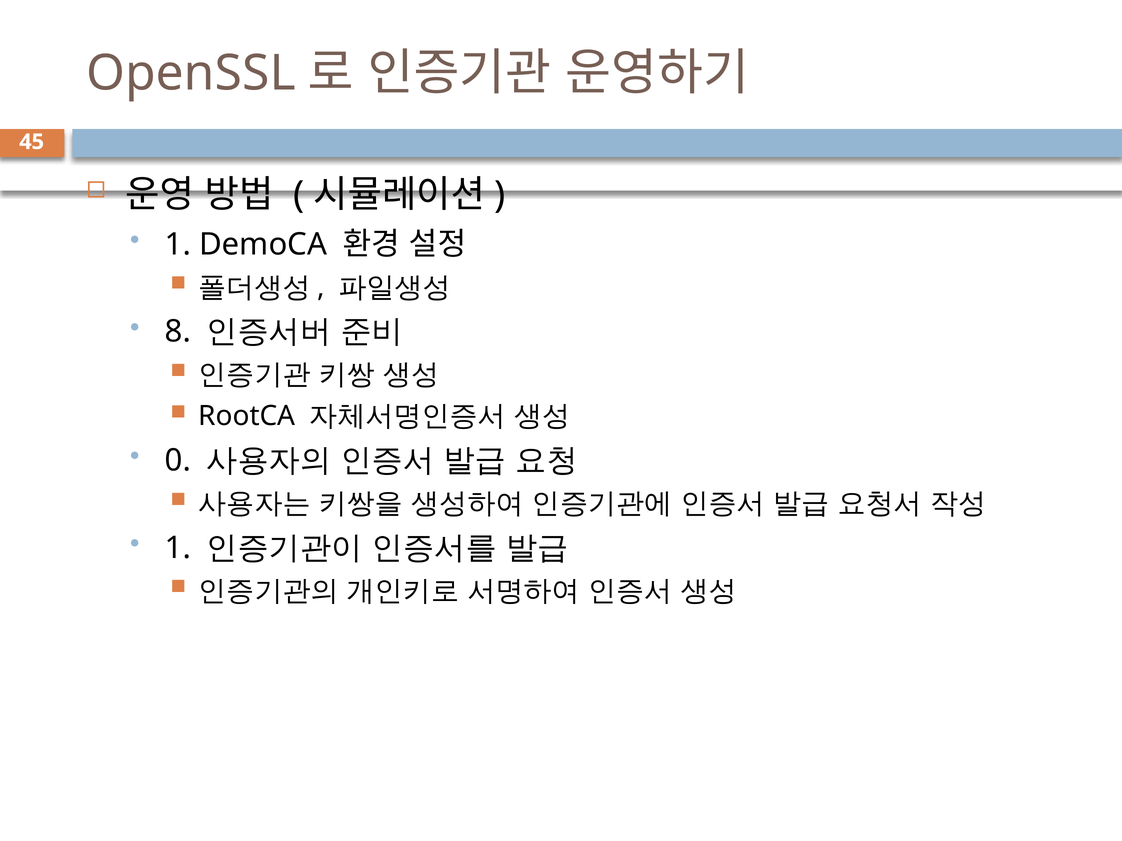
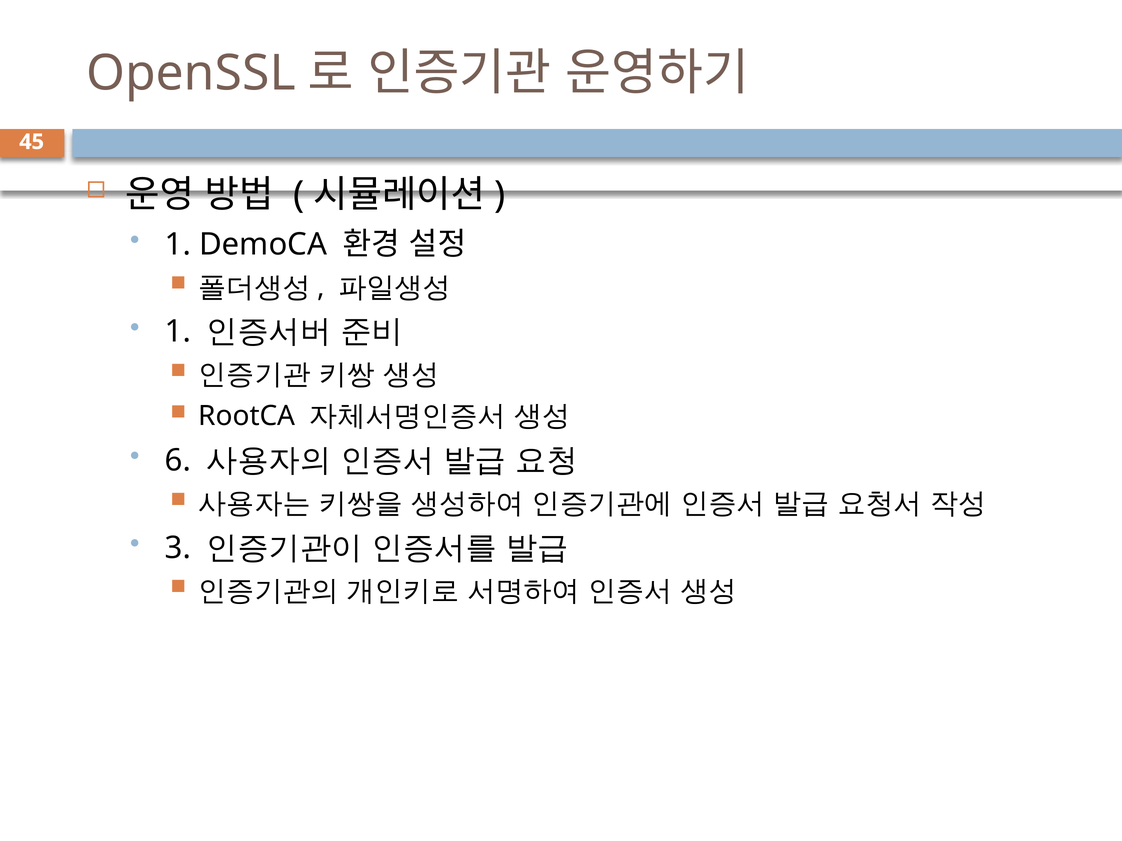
8 at (178, 332): 8 -> 1
0: 0 -> 6
1 at (178, 548): 1 -> 3
